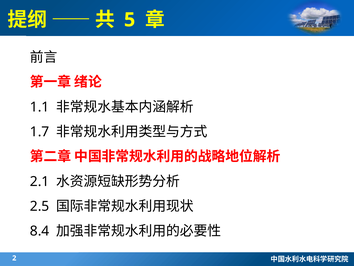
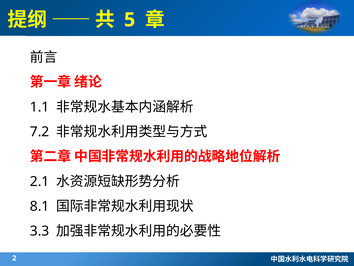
1.7: 1.7 -> 7.2
2.5: 2.5 -> 8.1
8.4: 8.4 -> 3.3
